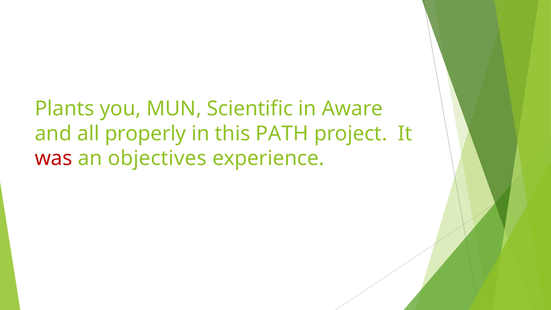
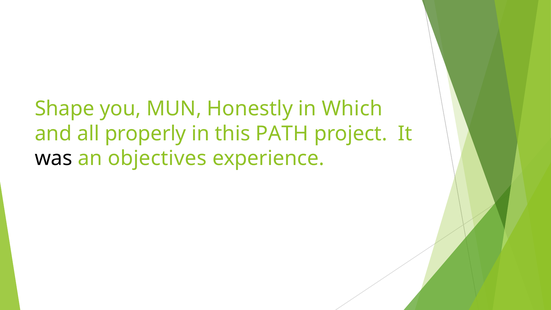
Plants: Plants -> Shape
Scientific: Scientific -> Honestly
Aware: Aware -> Which
was colour: red -> black
